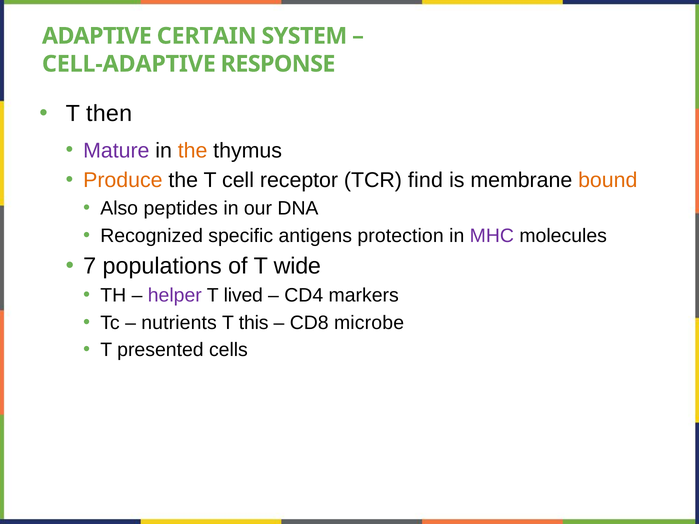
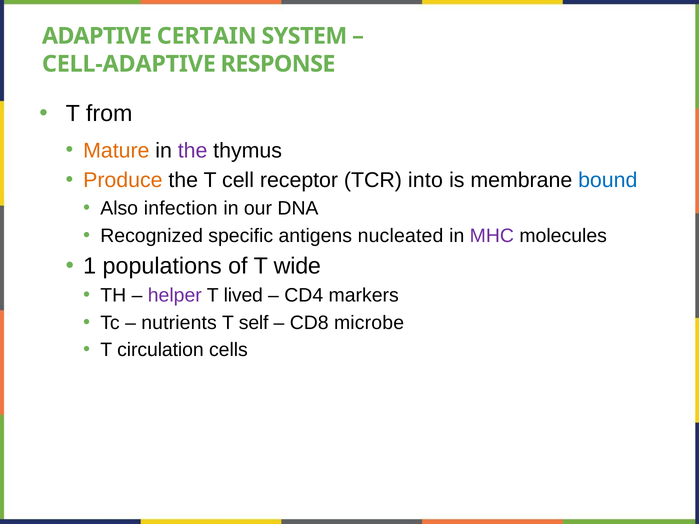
then: then -> from
Mature colour: purple -> orange
the at (193, 151) colour: orange -> purple
find: find -> into
bound colour: orange -> blue
peptides: peptides -> infection
protection: protection -> nucleated
7: 7 -> 1
this: this -> self
presented: presented -> circulation
